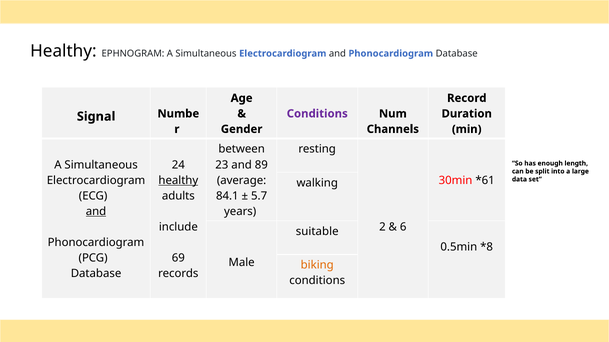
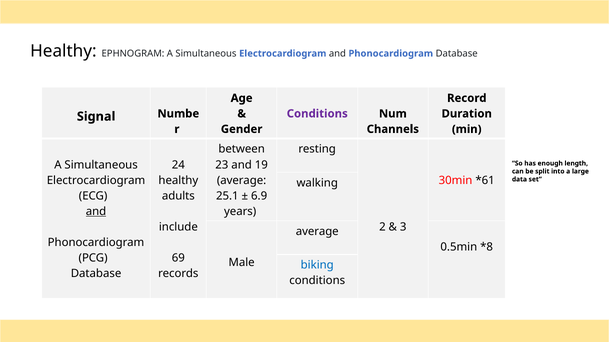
89: 89 -> 19
healthy at (178, 181) underline: present -> none
84.1: 84.1 -> 25.1
5.7: 5.7 -> 6.9
6: 6 -> 3
suitable at (317, 232): suitable -> average
biking colour: orange -> blue
